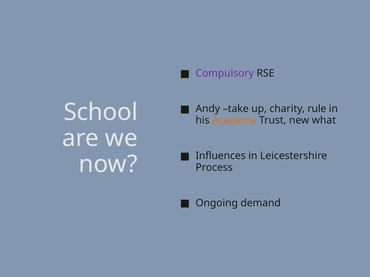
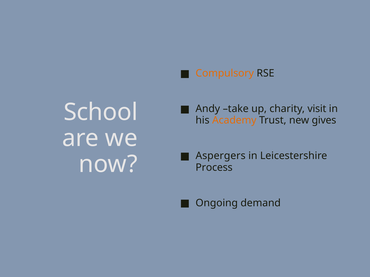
Compulsory colour: purple -> orange
rule: rule -> visit
what: what -> gives
Influences: Influences -> Aspergers
